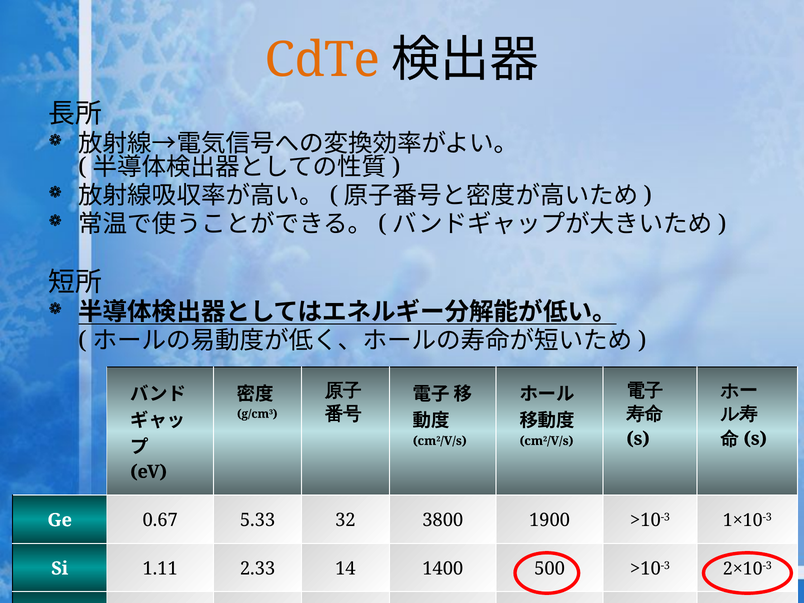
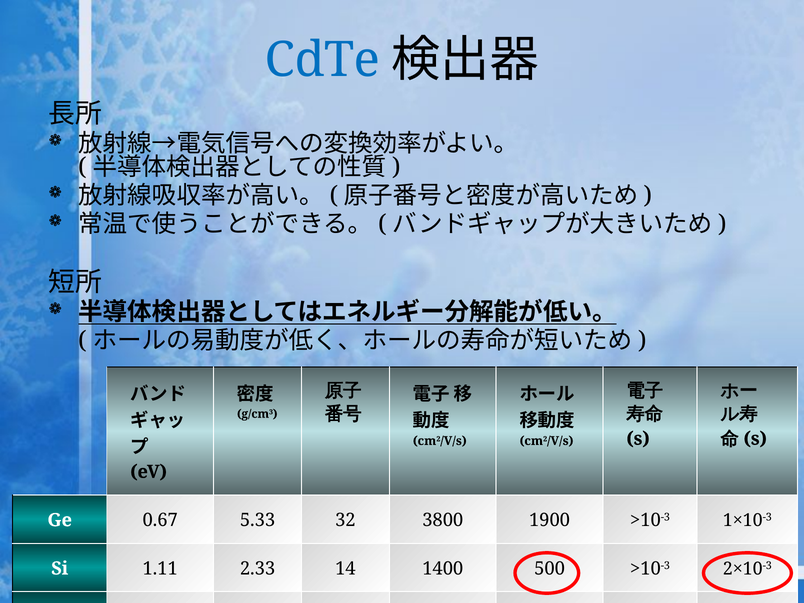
CdTe at (323, 60) colour: orange -> blue
